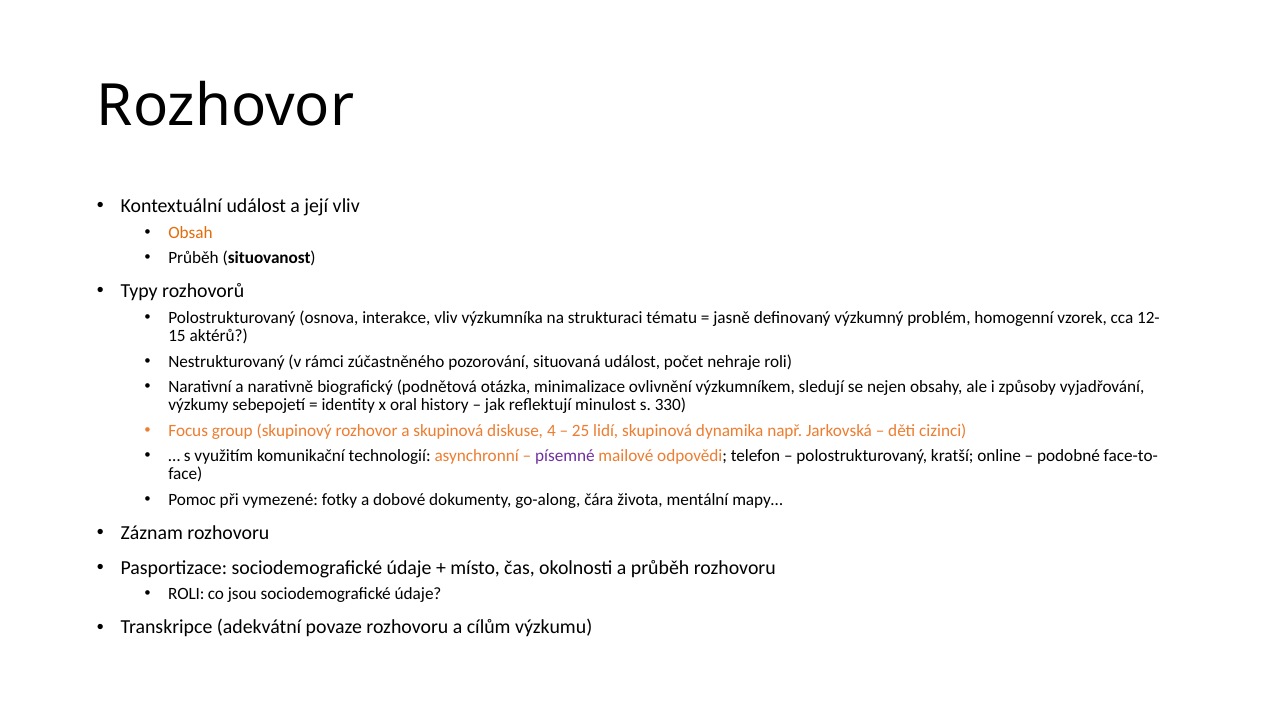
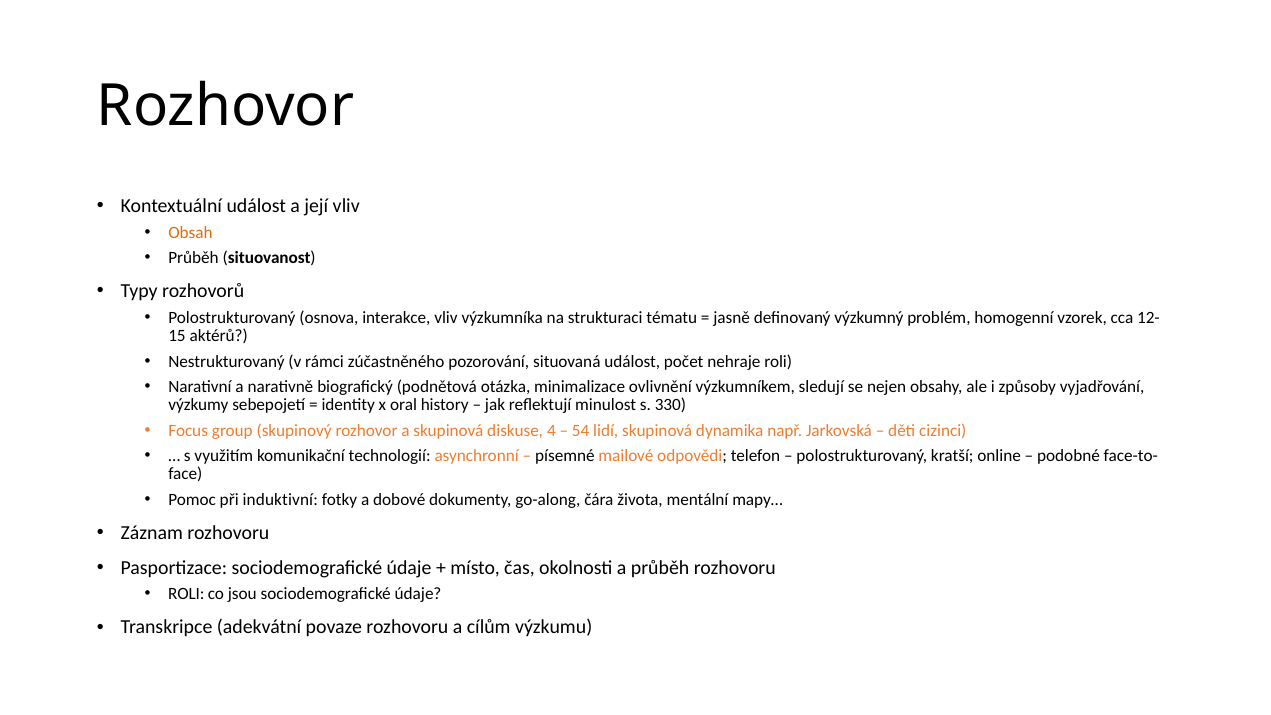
25: 25 -> 54
písemné colour: purple -> black
vymezené: vymezené -> induktivní
